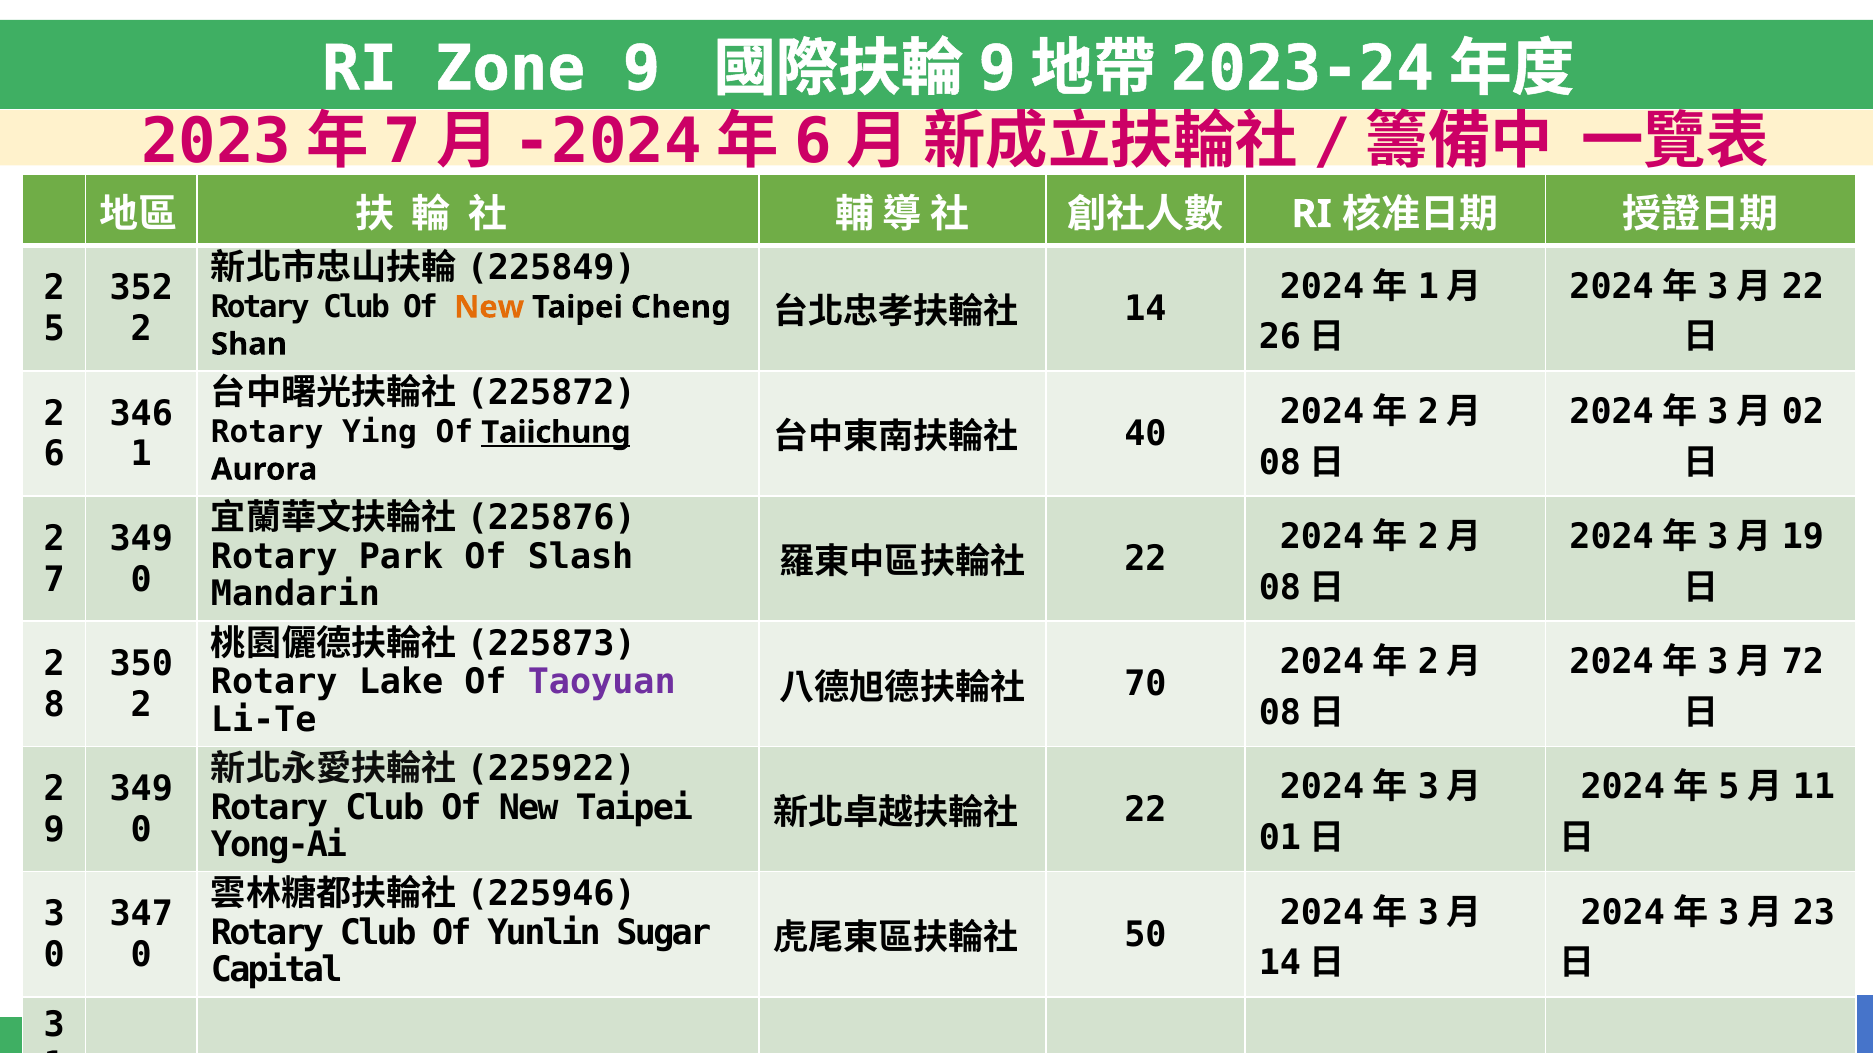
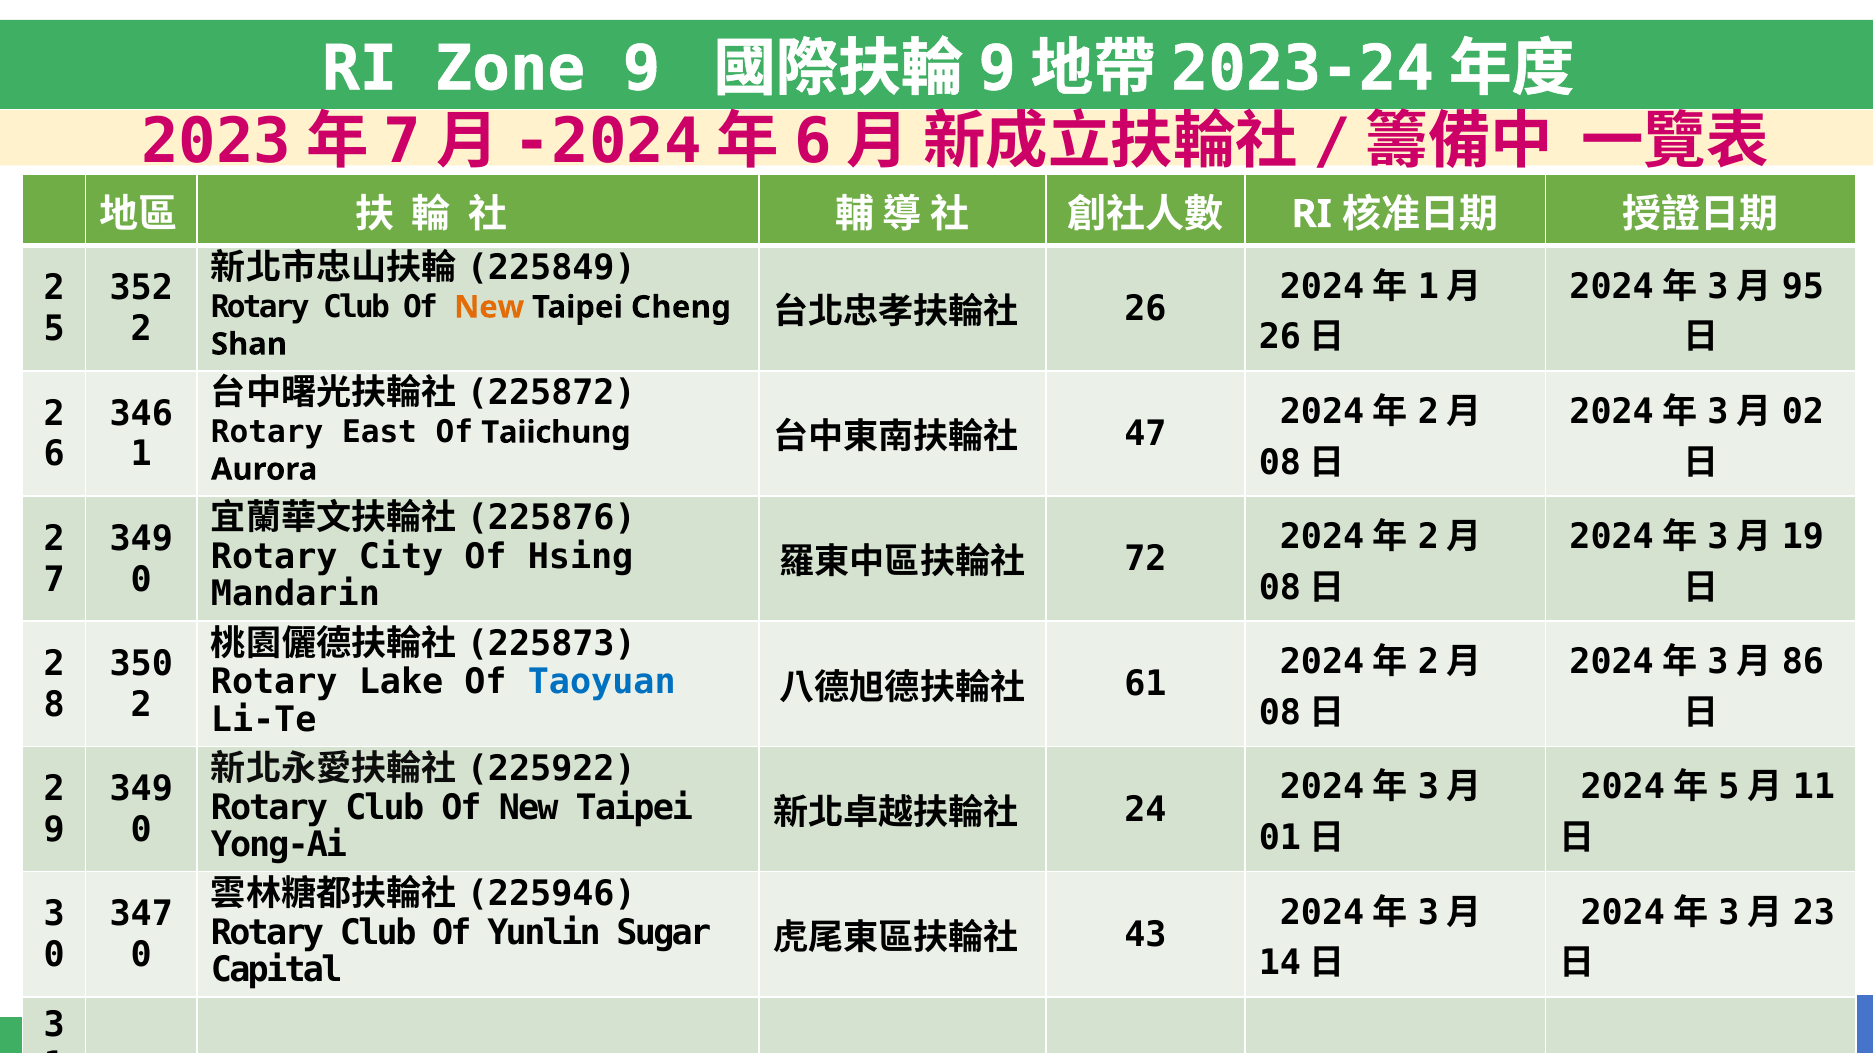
22 at (1803, 287): 22 -> 95
14: 14 -> 26
Ying: Ying -> East
Taiichung underline: present -> none
40: 40 -> 47
Park: Park -> City
Slash: Slash -> Hsing
22 at (1145, 559): 22 -> 72
72: 72 -> 86
Taoyuan colour: purple -> blue
70: 70 -> 61
22 at (1145, 810): 22 -> 24
50: 50 -> 43
